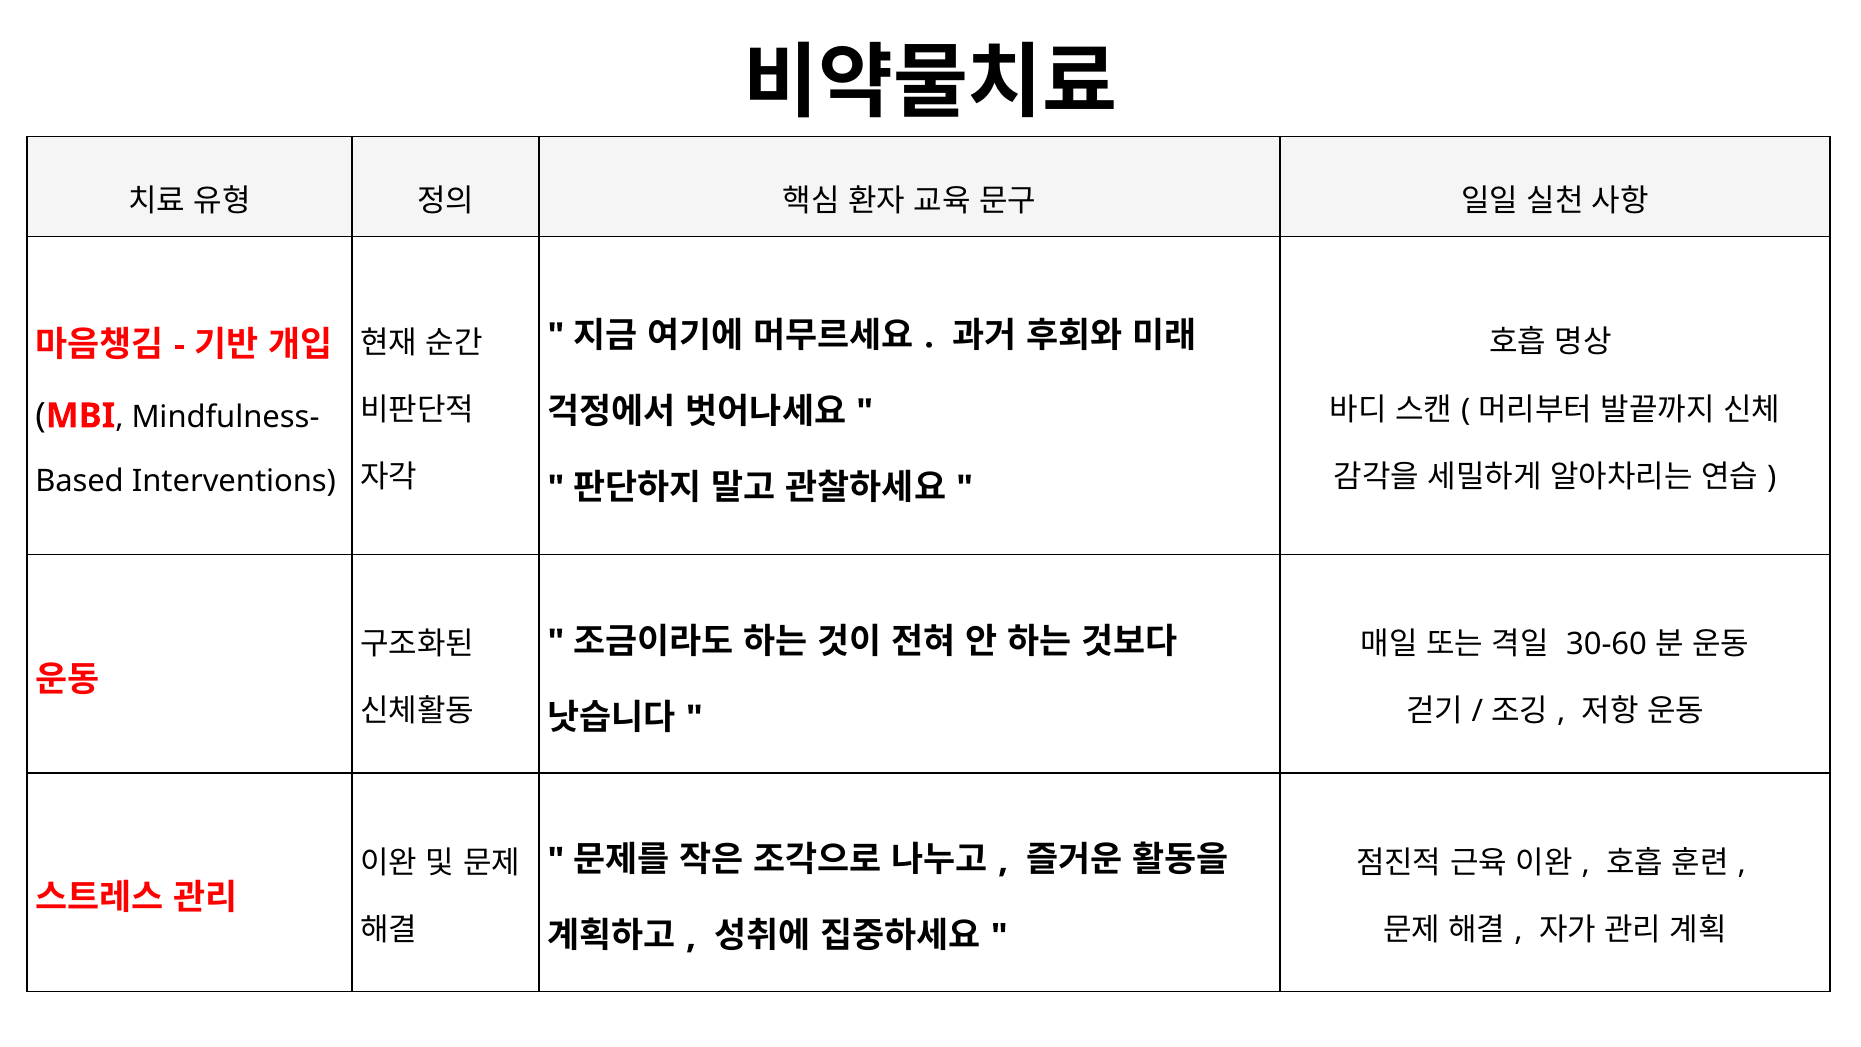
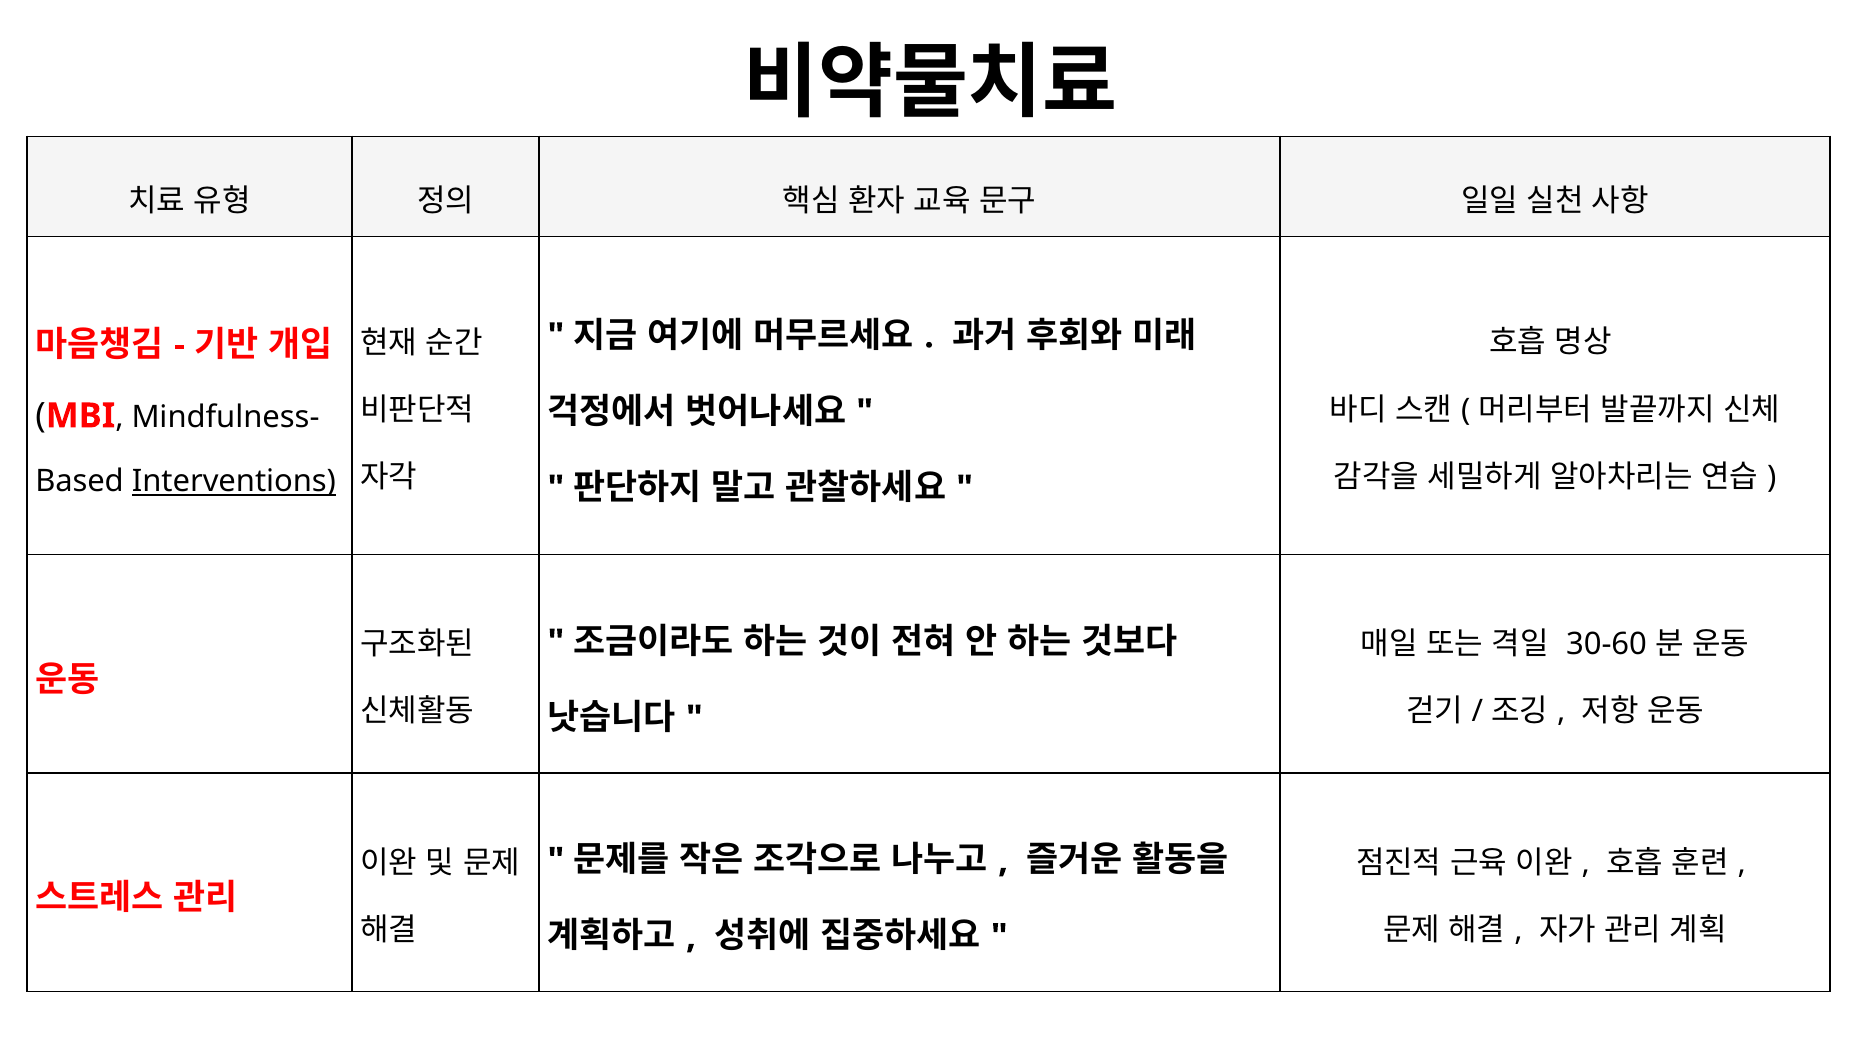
Interventions underline: none -> present
